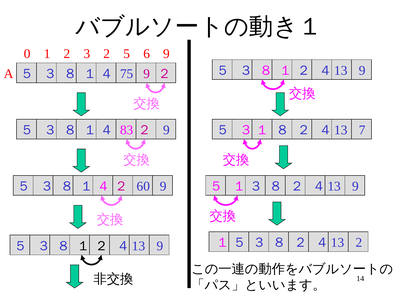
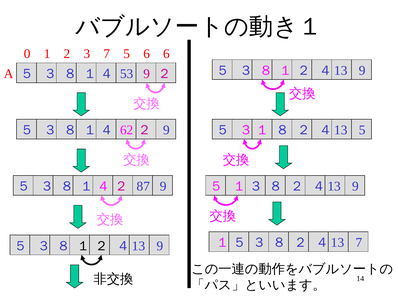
3 2: 2 -> 7
5 9: 9 -> 6
75: 75 -> 53
83: 83 -> 62
7 at (362, 130): 7 -> 5
60: 60 -> 87
2 at (359, 243): 2 -> 7
